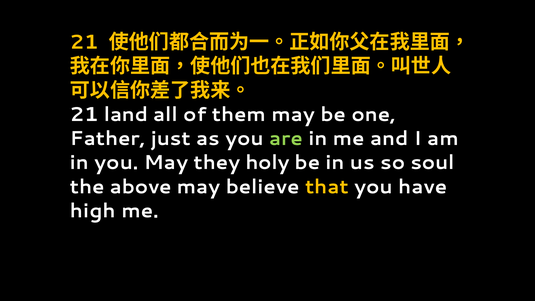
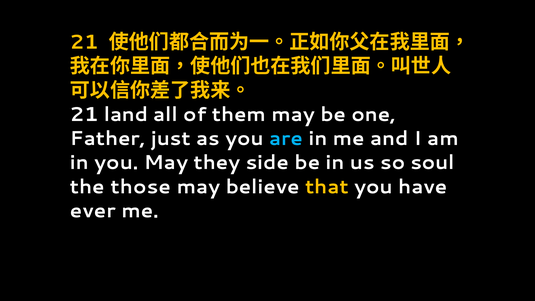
are colour: light green -> light blue
holy: holy -> side
above: above -> those
high: high -> ever
